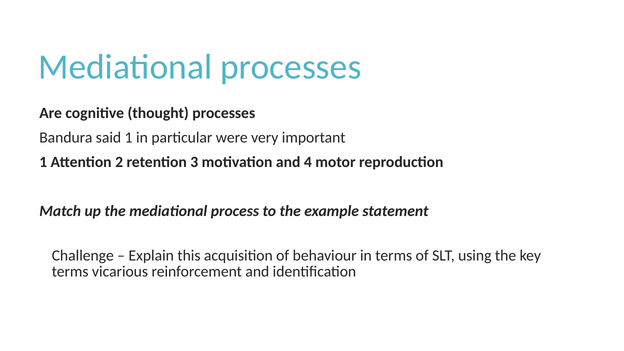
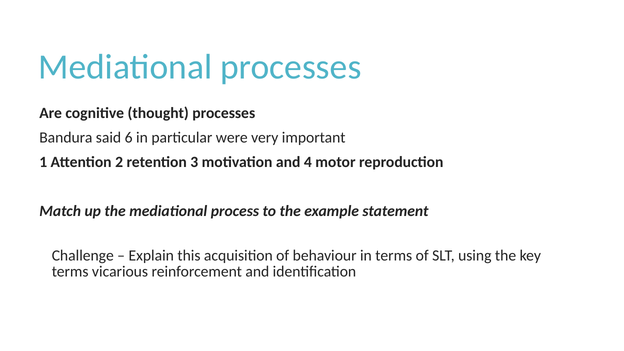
said 1: 1 -> 6
